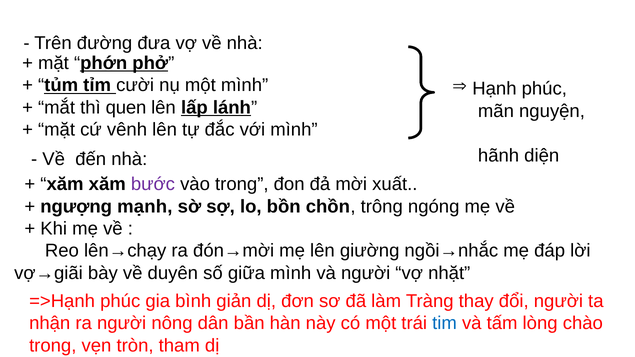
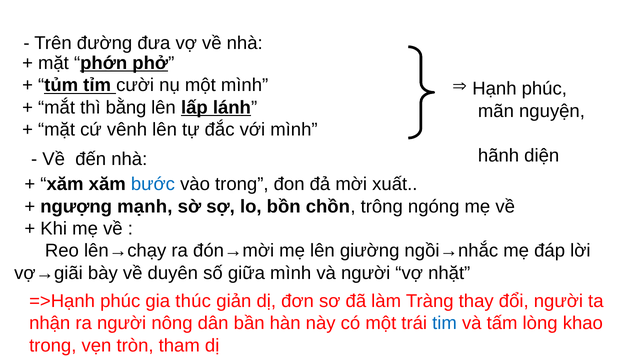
quen: quen -> bằng
bước colour: purple -> blue
bình: bình -> thúc
chào: chào -> khao
